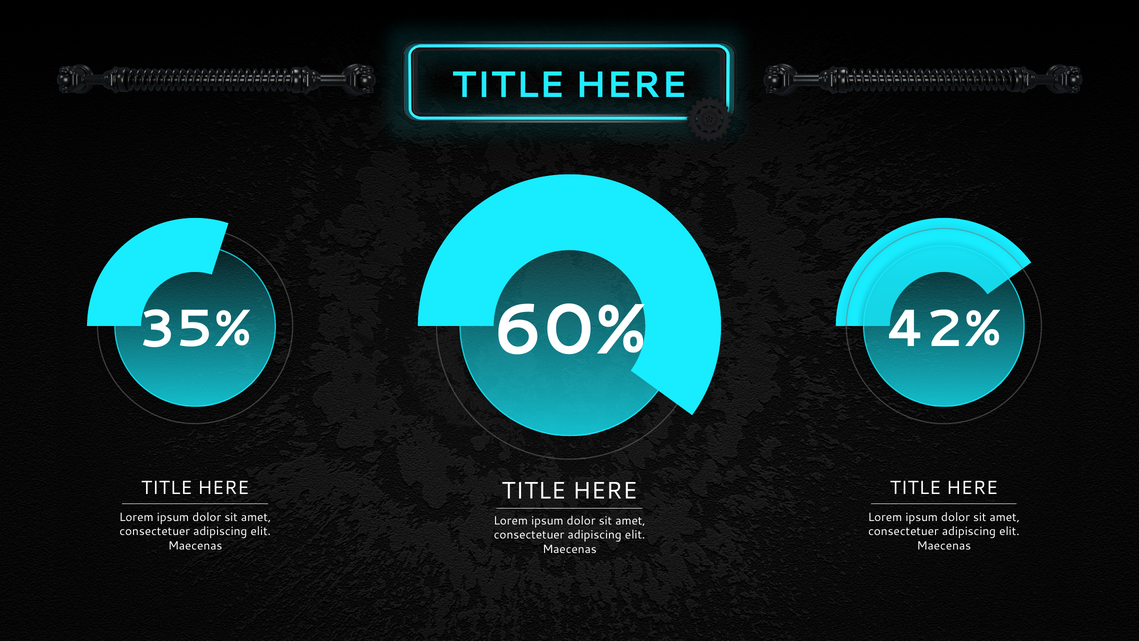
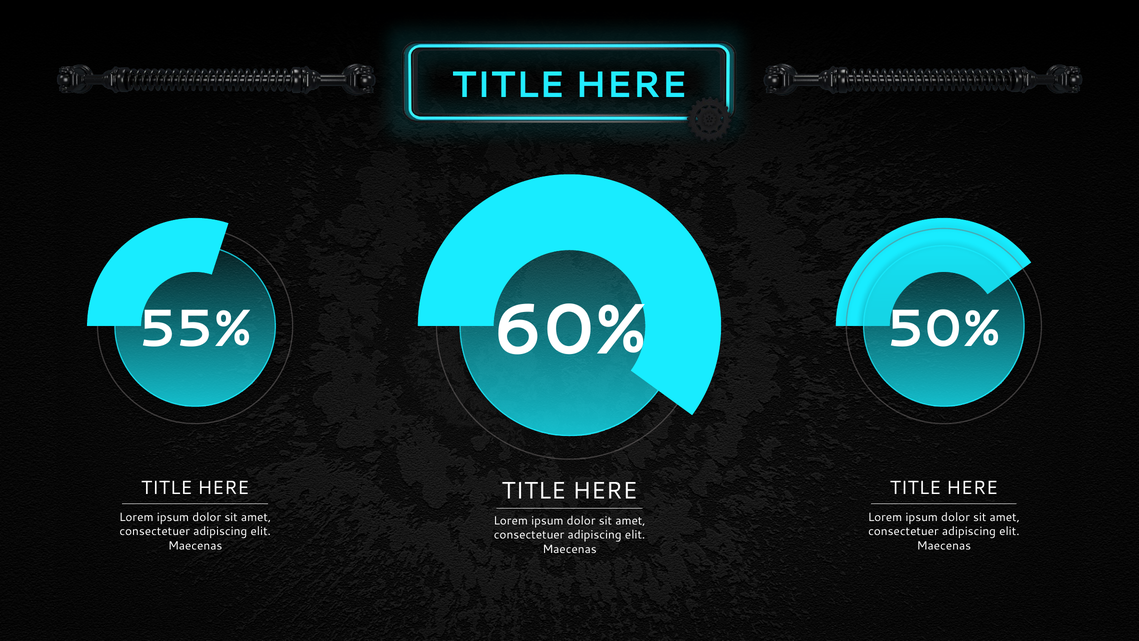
35%: 35% -> 55%
42%: 42% -> 50%
